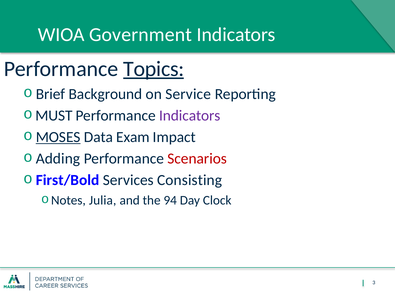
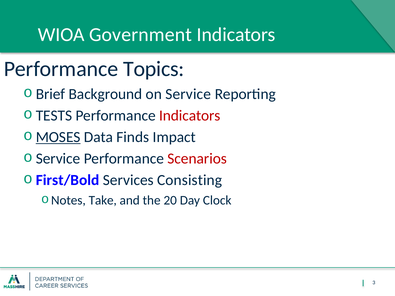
Topics underline: present -> none
MUST: MUST -> TESTS
Indicators at (190, 116) colour: purple -> red
Exam: Exam -> Finds
Adding at (58, 159): Adding -> Service
Julia: Julia -> Take
94: 94 -> 20
